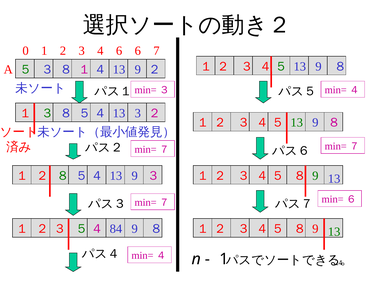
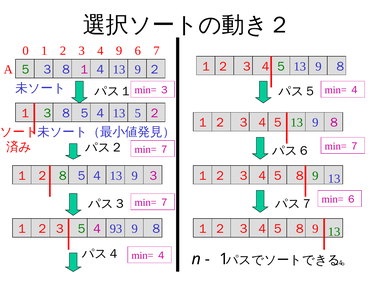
4 6: 6 -> 9
13 3: 3 -> 5
84: 84 -> 93
